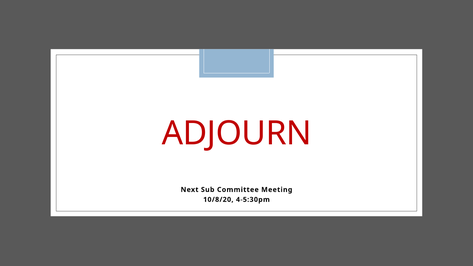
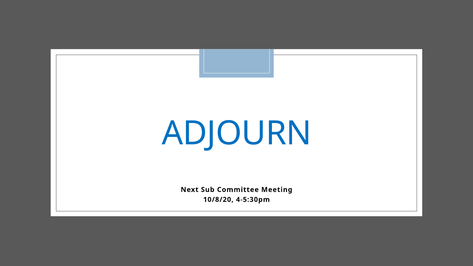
ADJOURN colour: red -> blue
